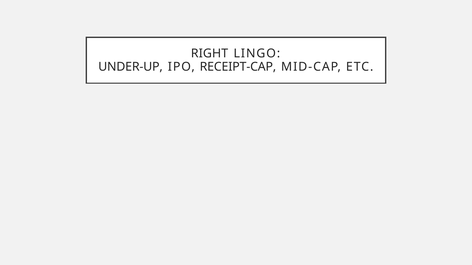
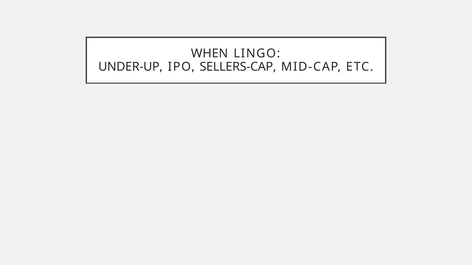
RIGHT: RIGHT -> WHEN
RECEIPT-CAP: RECEIPT-CAP -> SELLERS-CAP
